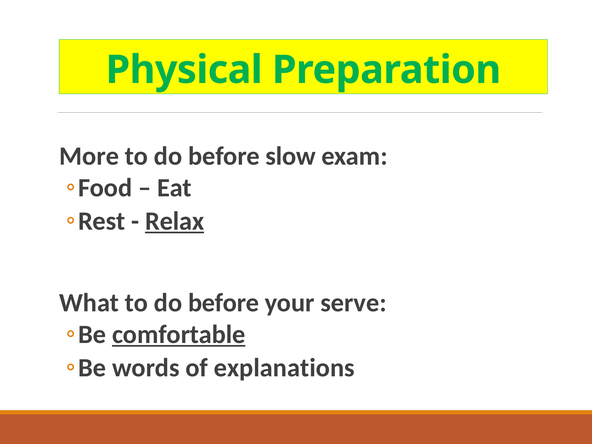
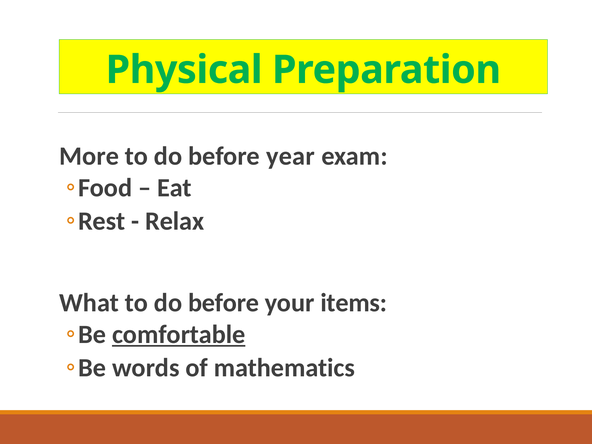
slow: slow -> year
Relax underline: present -> none
serve: serve -> items
explanations: explanations -> mathematics
